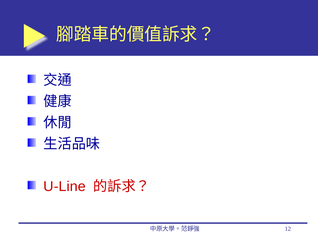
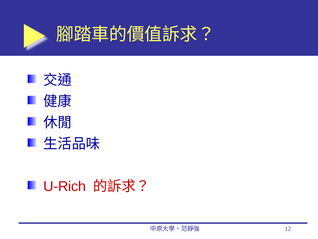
U-Line: U-Line -> U-Rich
